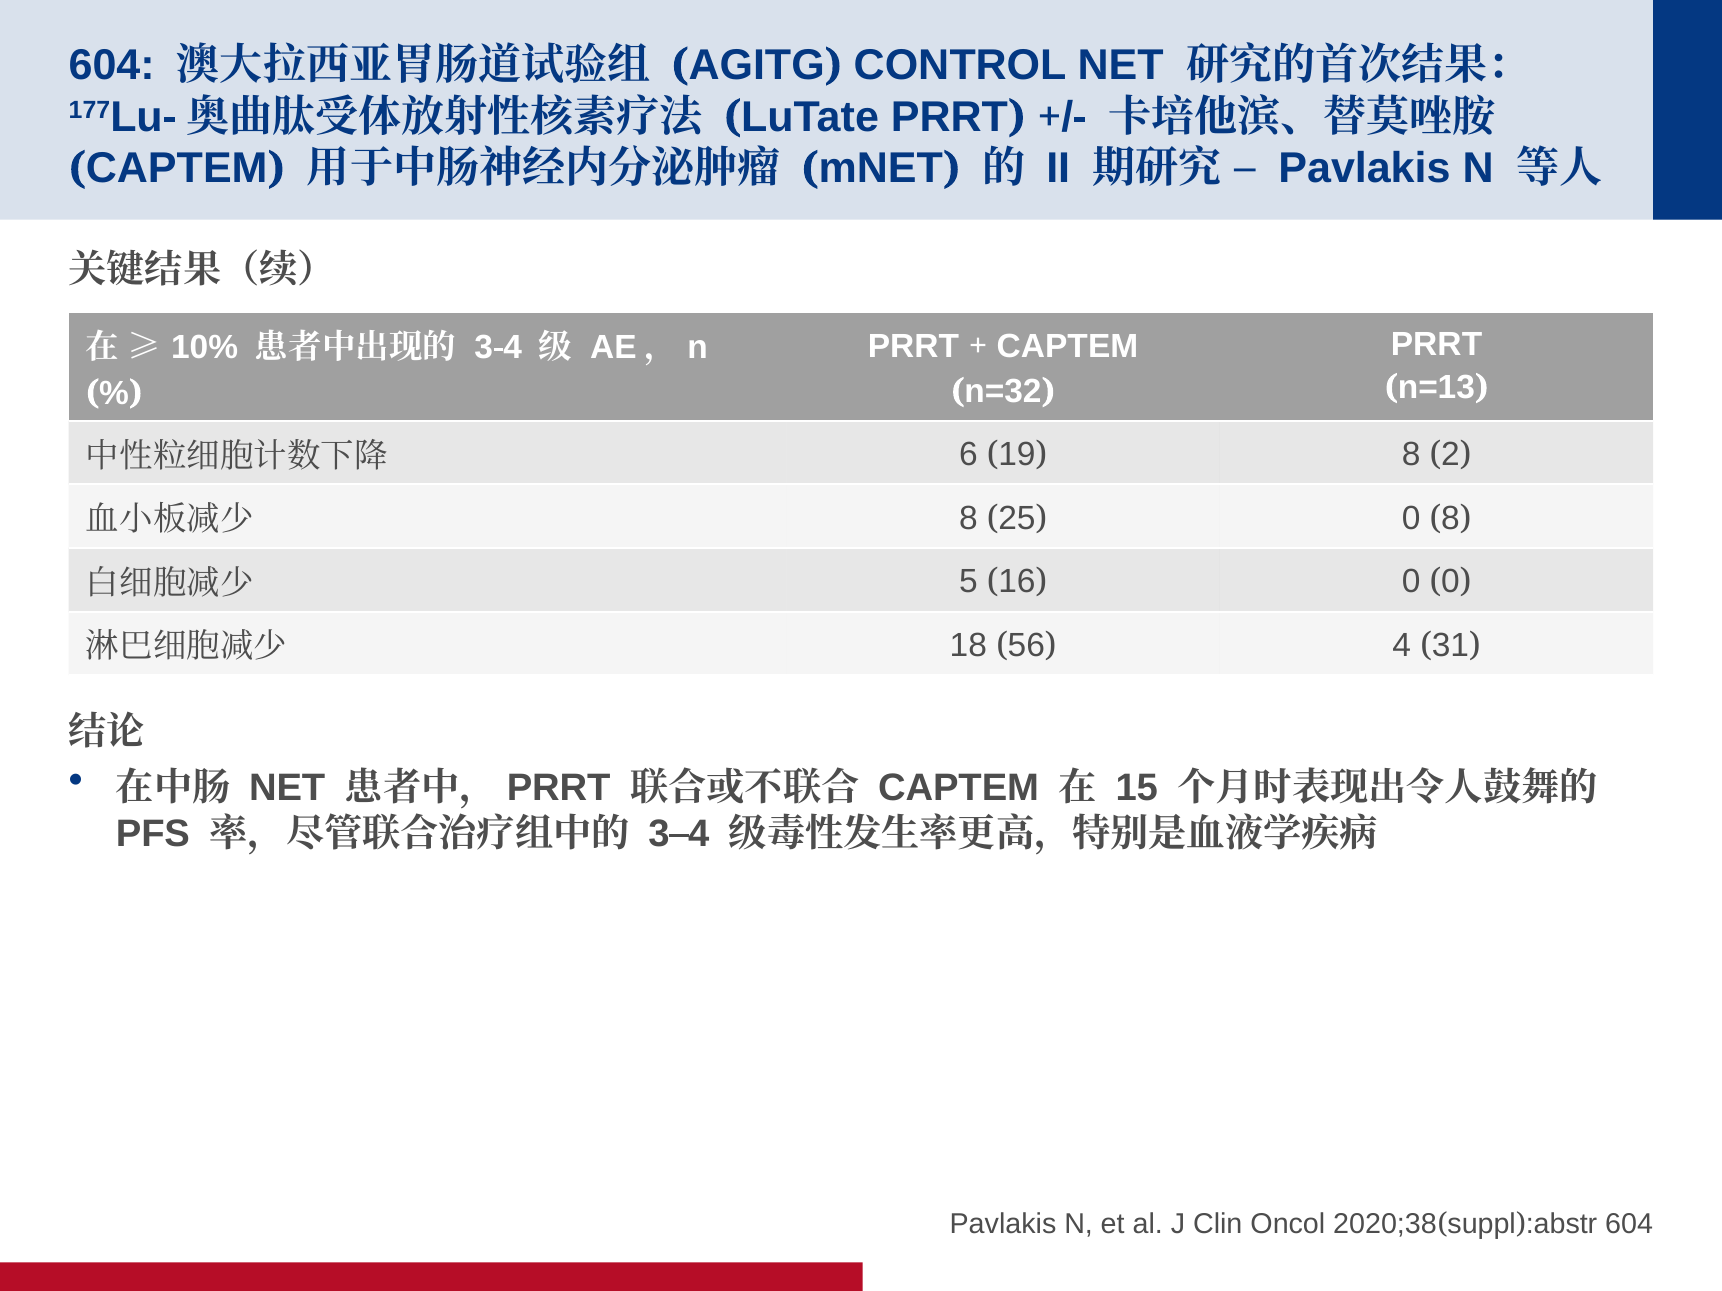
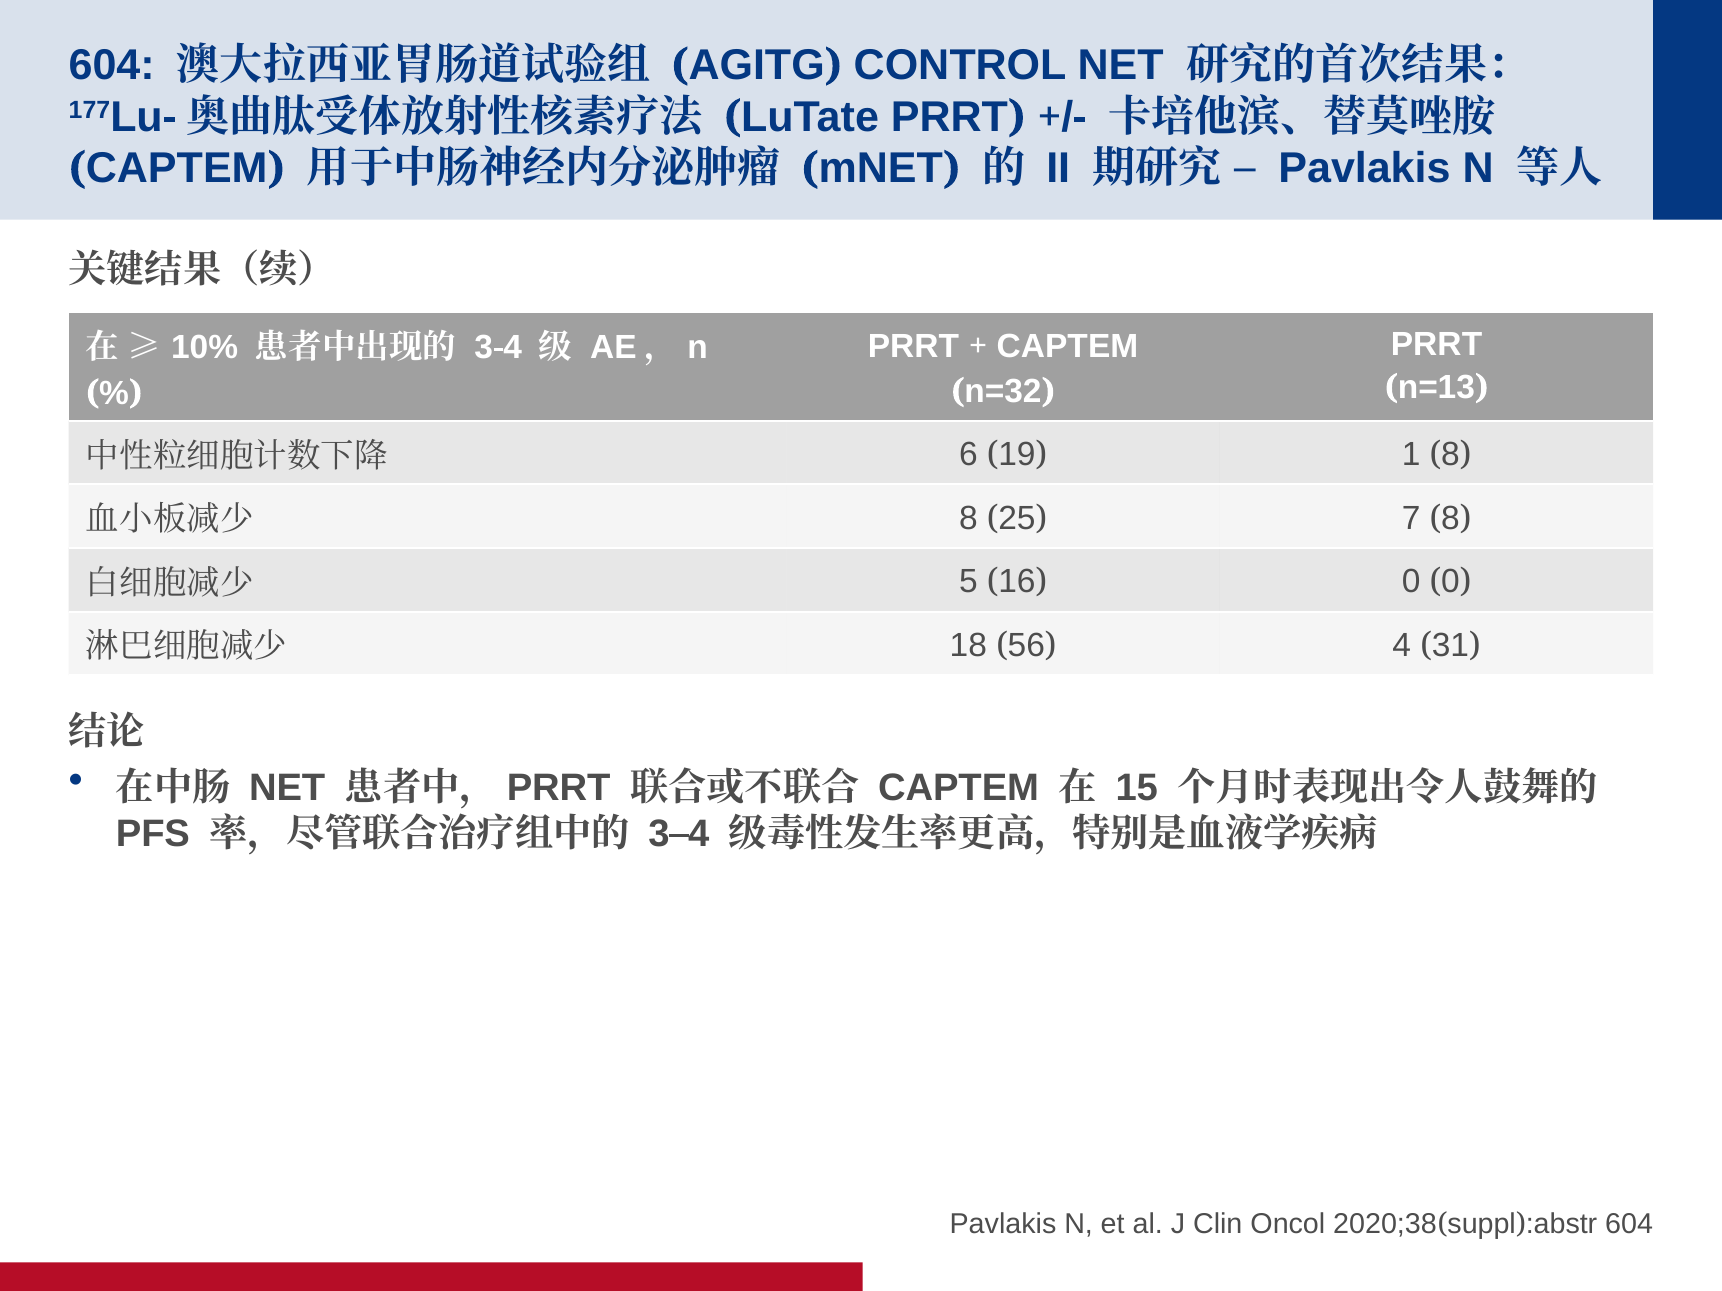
8 at (1411, 455): 8 -> 1
2 at (1450, 455): 2 -> 8
0 at (1411, 518): 0 -> 7
